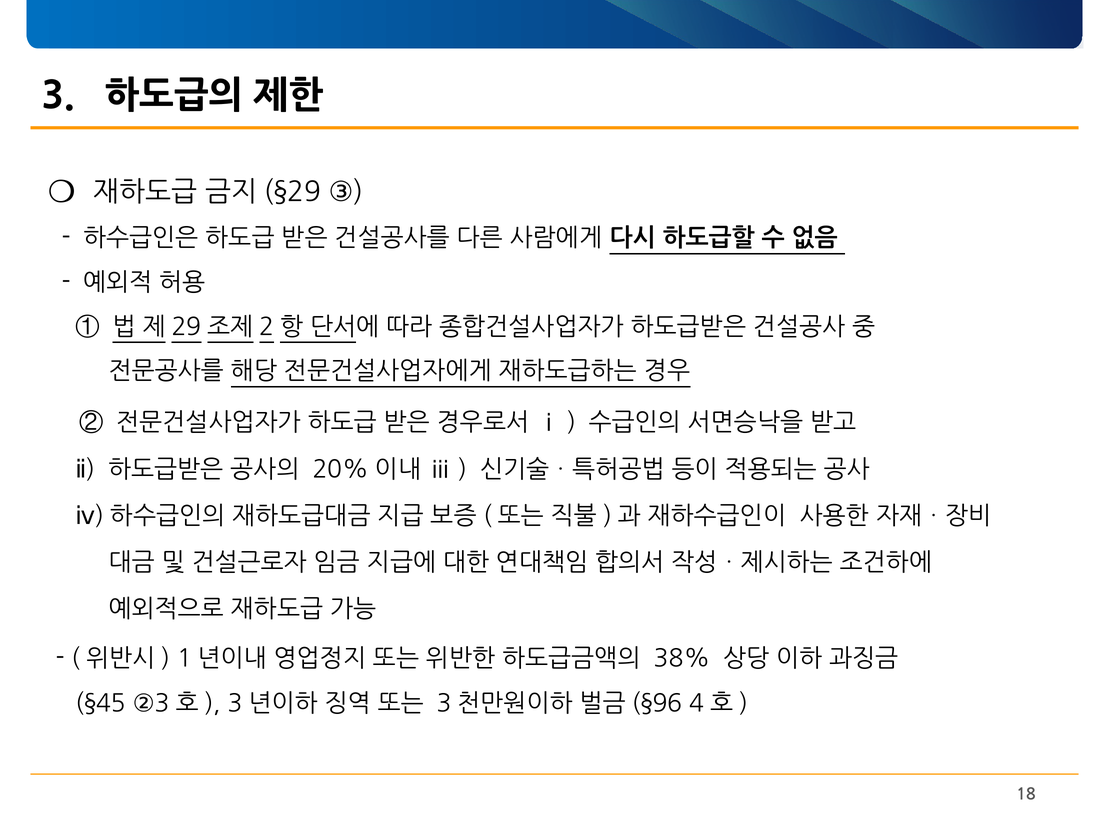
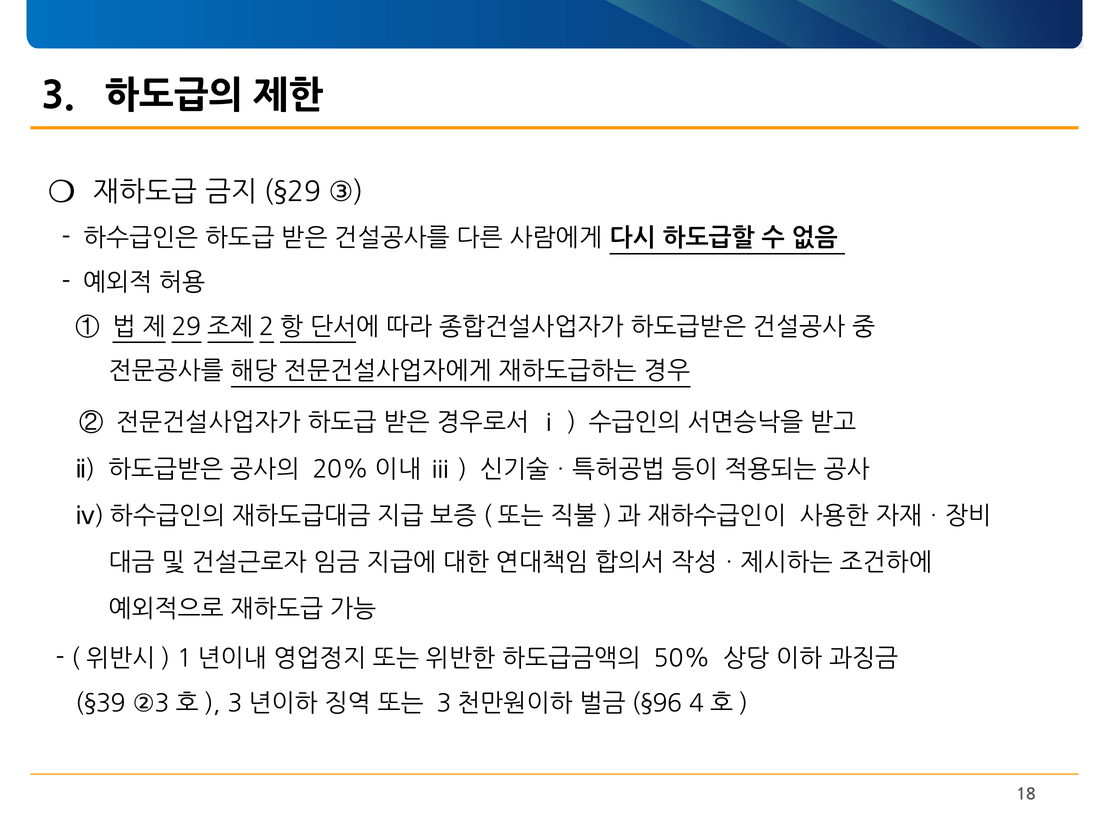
38%: 38% -> 50%
§45: §45 -> §39
